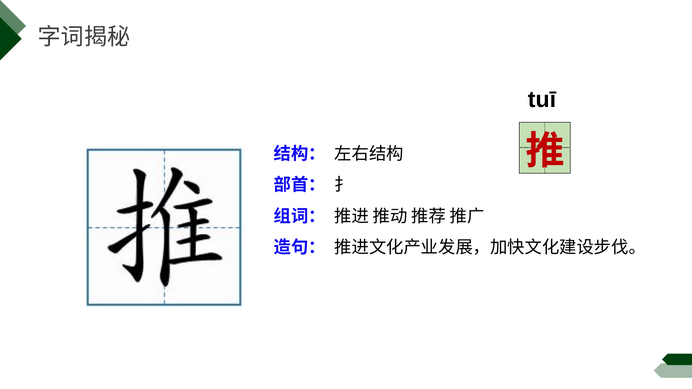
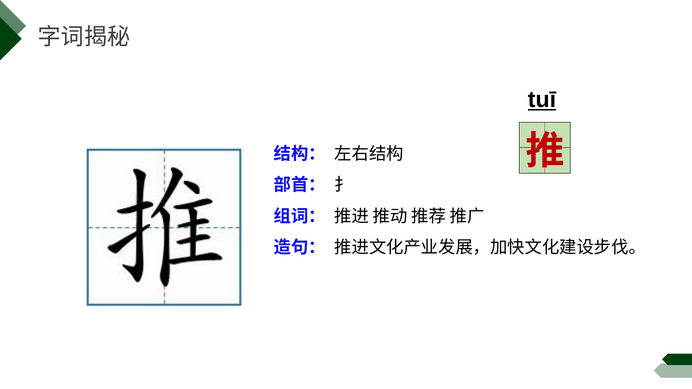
tuī underline: none -> present
